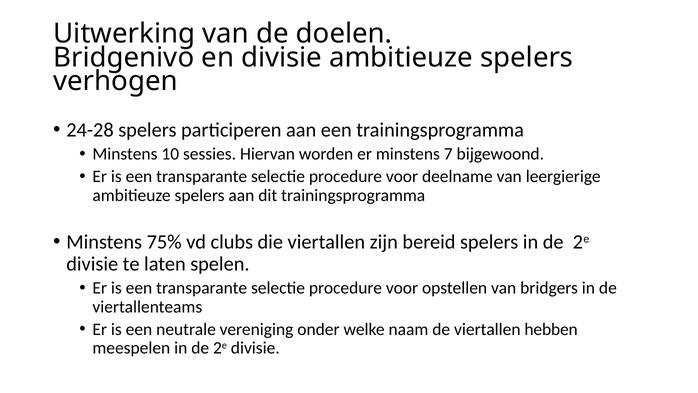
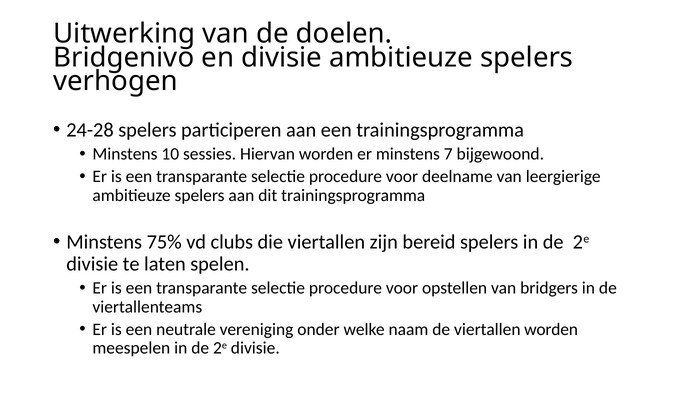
viertallen hebben: hebben -> worden
